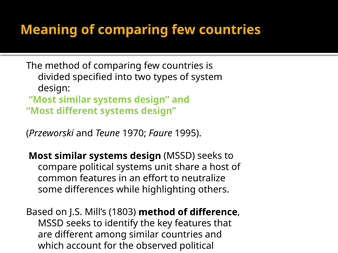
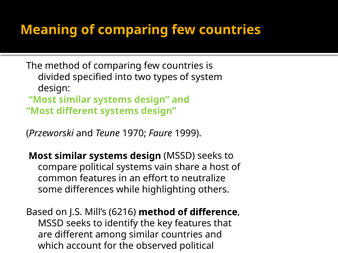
1995: 1995 -> 1999
unit: unit -> vain
1803: 1803 -> 6216
